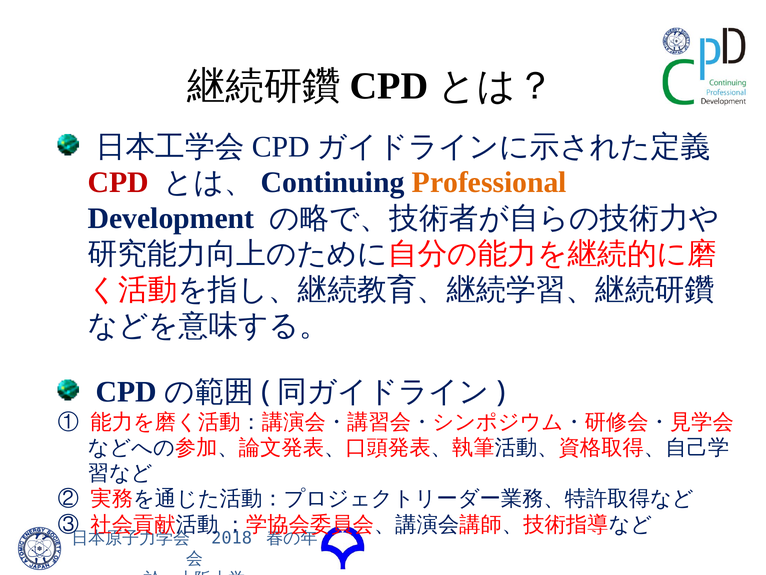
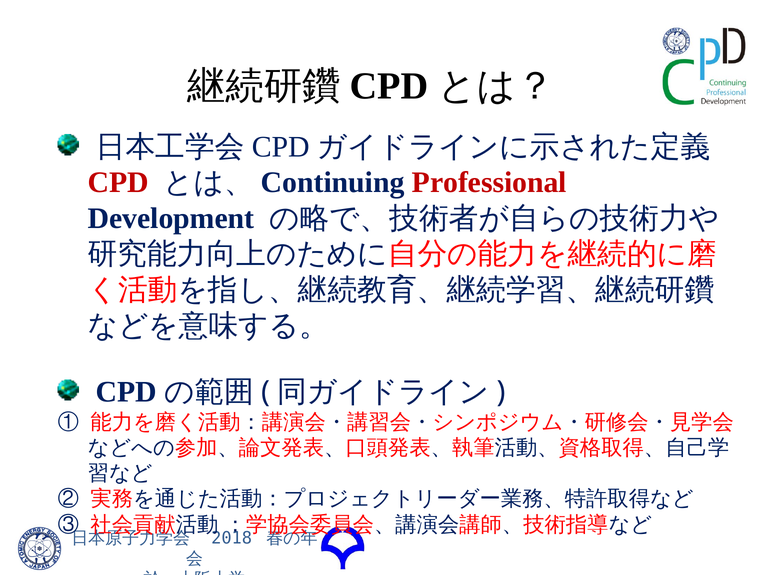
Professional colour: orange -> red
